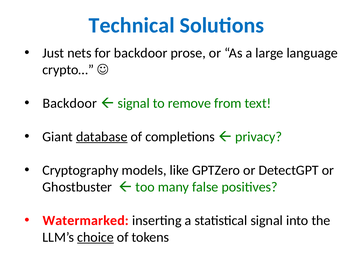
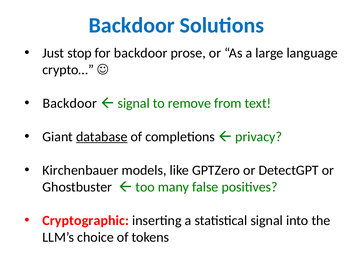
Technical at (132, 25): Technical -> Backdoor
nets: nets -> stop
Cryptography: Cryptography -> Kirchenbauer
Watermarked: Watermarked -> Cryptographic
choice underline: present -> none
